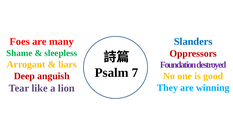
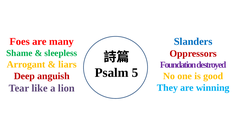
7: 7 -> 5
